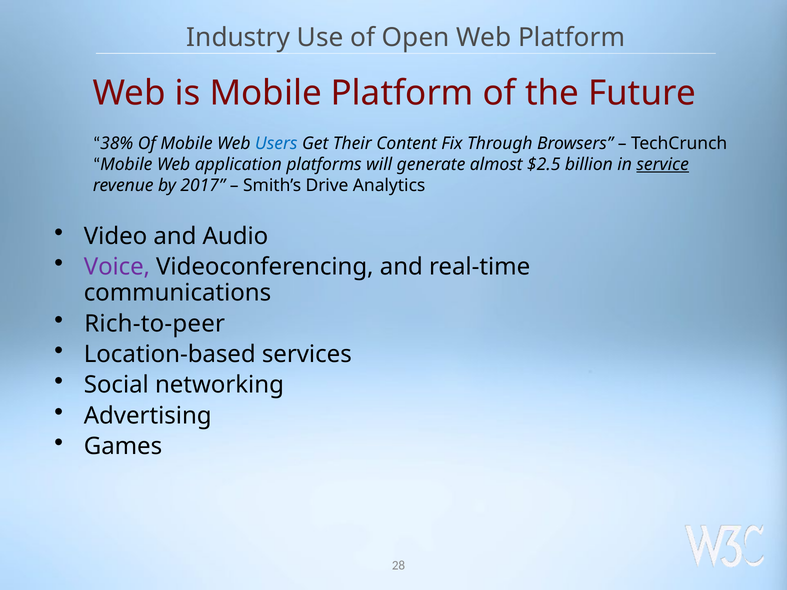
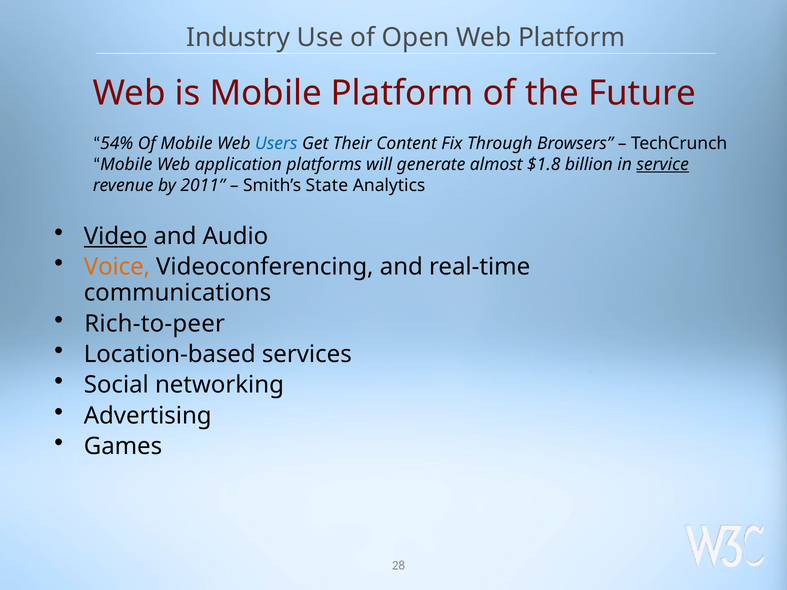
38%: 38% -> 54%
$2.5: $2.5 -> $1.8
2017: 2017 -> 2011
Drive: Drive -> State
Video underline: none -> present
Voice colour: purple -> orange
